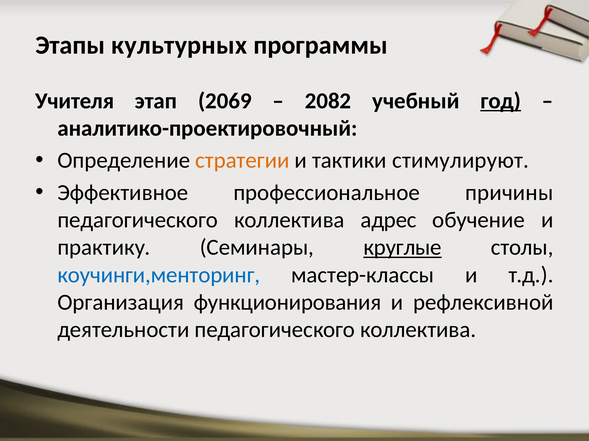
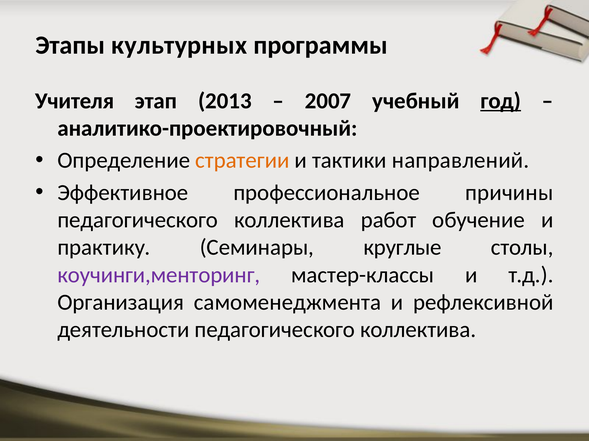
2069: 2069 -> 2013
2082: 2082 -> 2007
стимулируют: стимулируют -> направлений
адрес: адрес -> работ
круглые underline: present -> none
коучинги,менторинг colour: blue -> purple
функционирования: функционирования -> самоменеджмента
